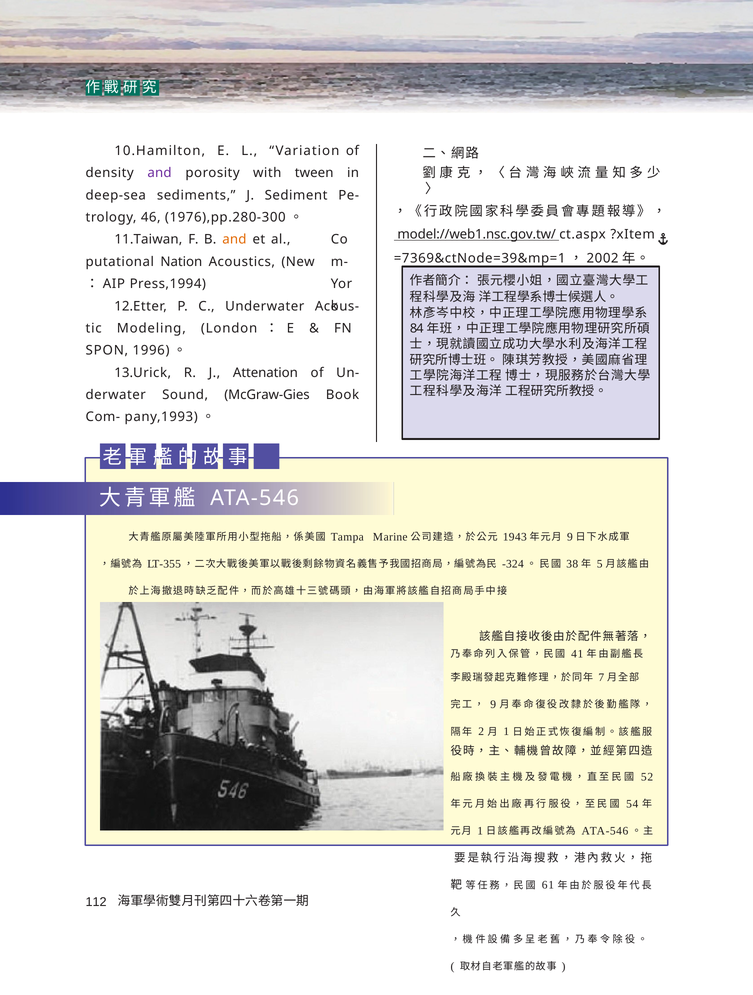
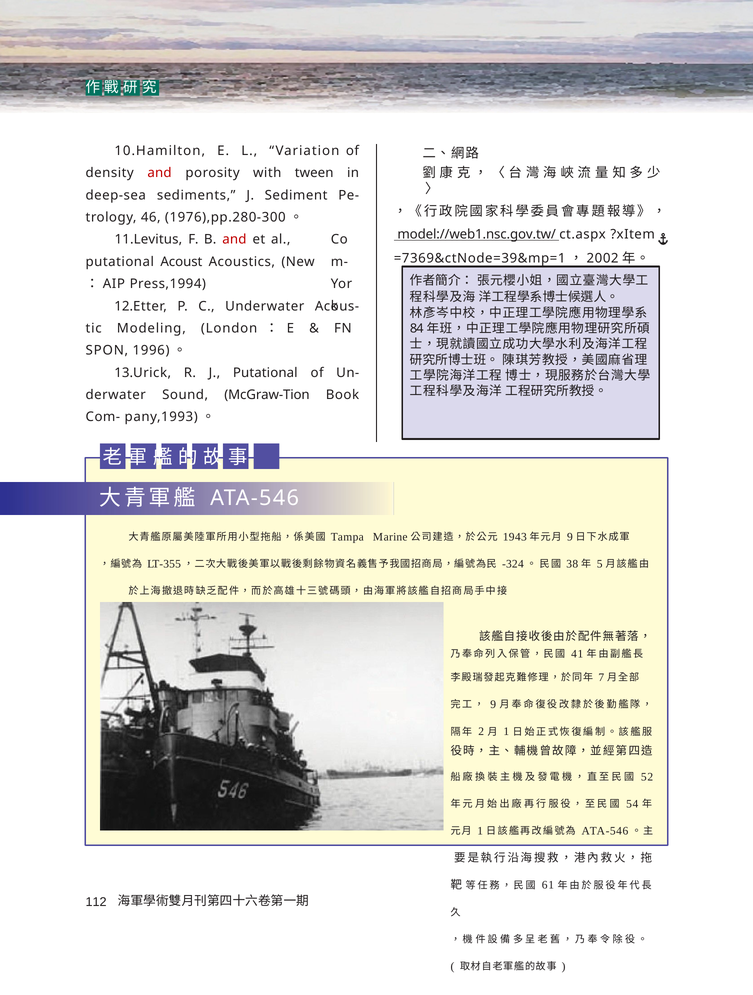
and at (160, 173) colour: purple -> red
11.Taiwan: 11.Taiwan -> 11.Levitus
and at (234, 240) colour: orange -> red
Nation: Nation -> Acoust
J Attenation: Attenation -> Putational
McGraw-Gies: McGraw-Gies -> McGraw-Tion
